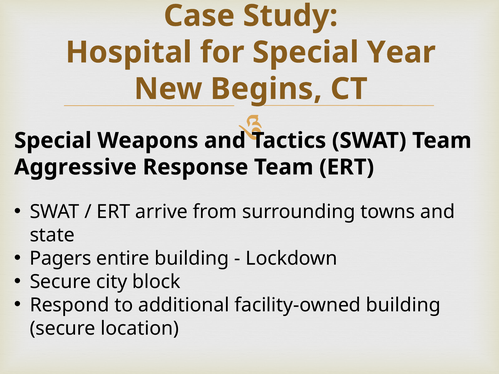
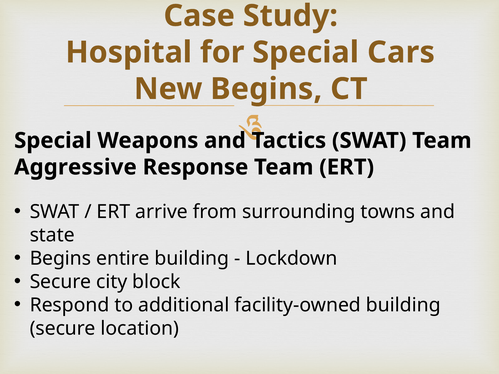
Year: Year -> Cars
Pagers at (60, 259): Pagers -> Begins
